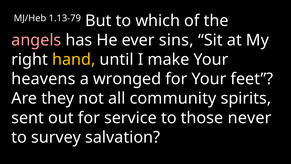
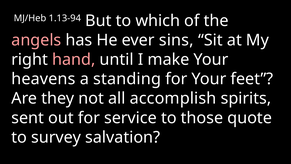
1.13-79: 1.13-79 -> 1.13-94
hand colour: yellow -> pink
wronged: wronged -> standing
community: community -> accomplish
never: never -> quote
